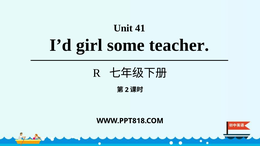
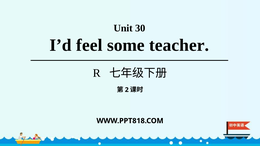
41: 41 -> 30
girl: girl -> feel
